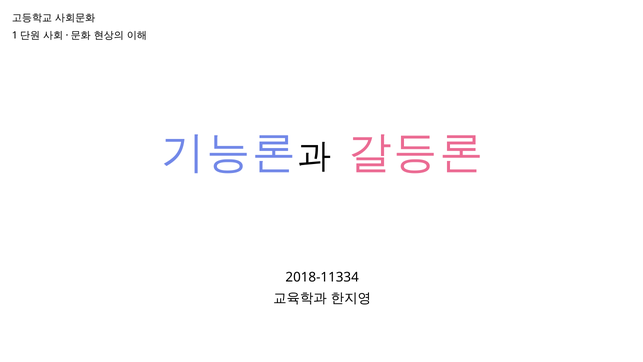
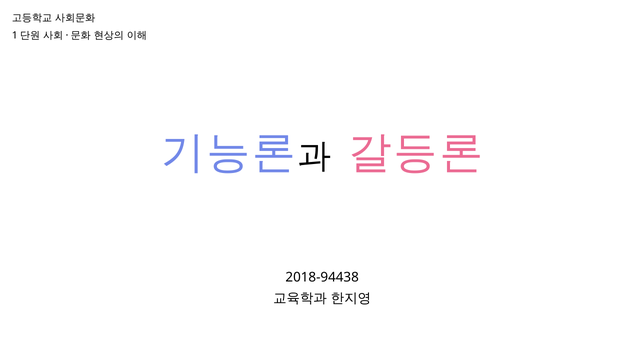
2018-11334: 2018-11334 -> 2018-94438
